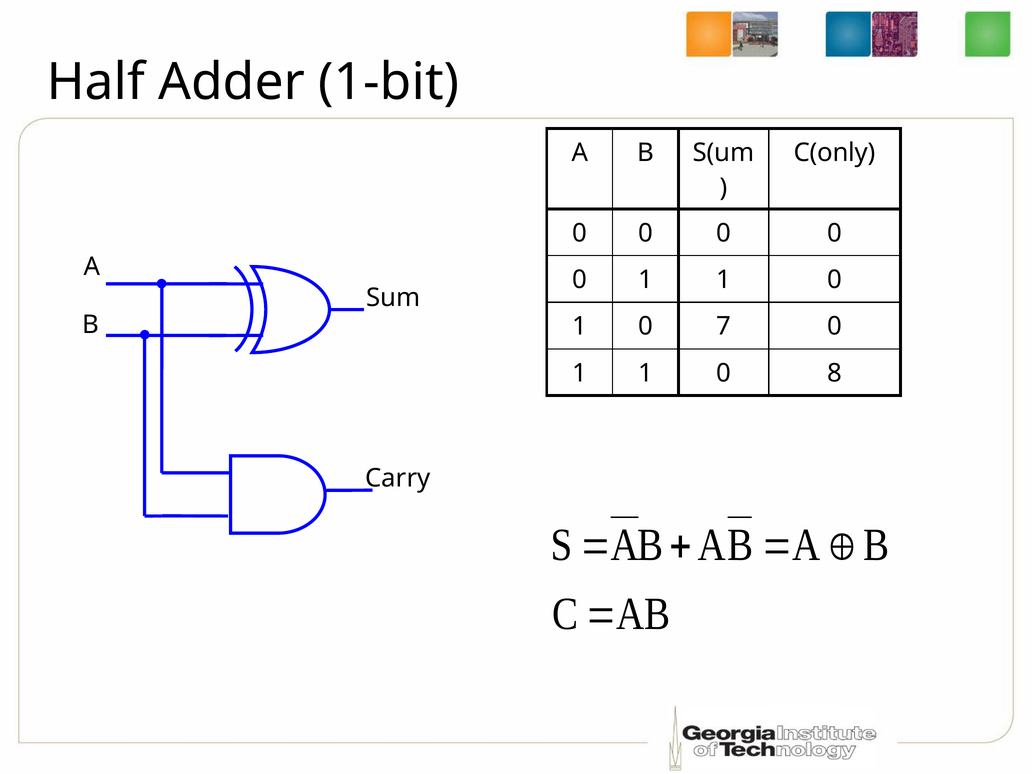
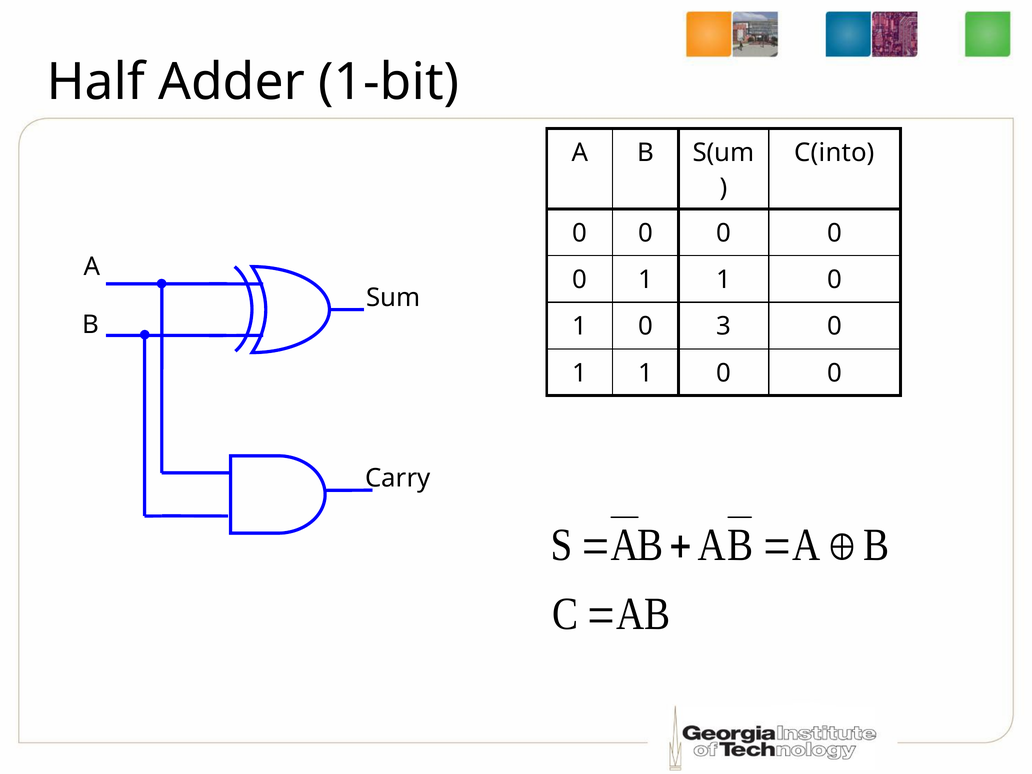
C(only: C(only -> C(into
7: 7 -> 3
1 0 8: 8 -> 0
